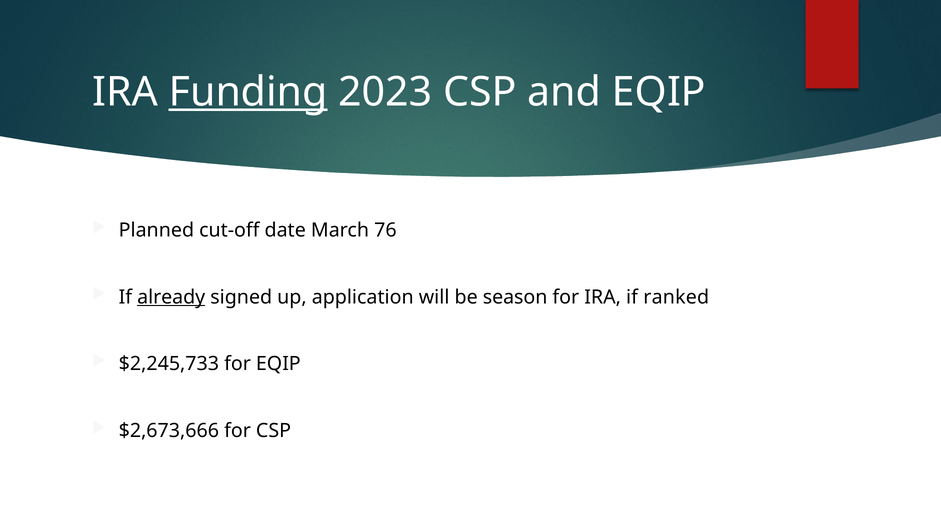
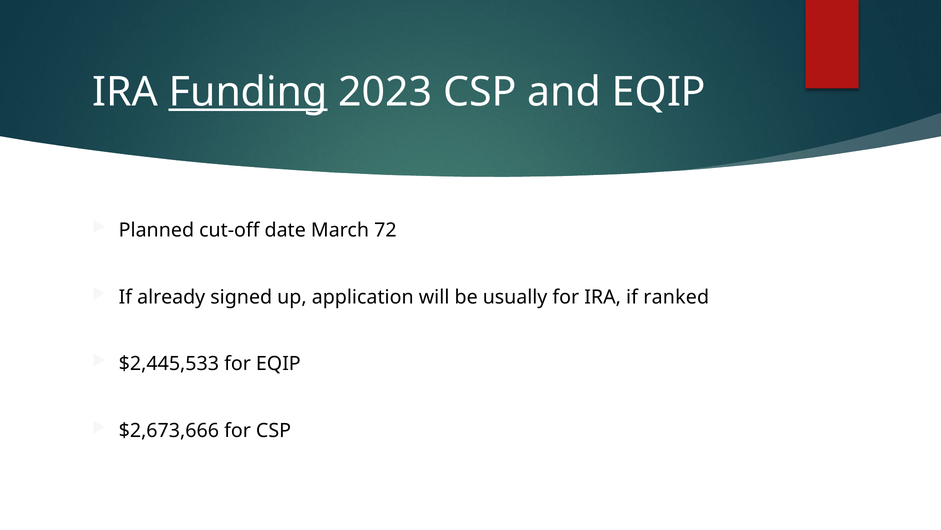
76: 76 -> 72
already underline: present -> none
season: season -> usually
$2,245,733: $2,245,733 -> $2,445,533
